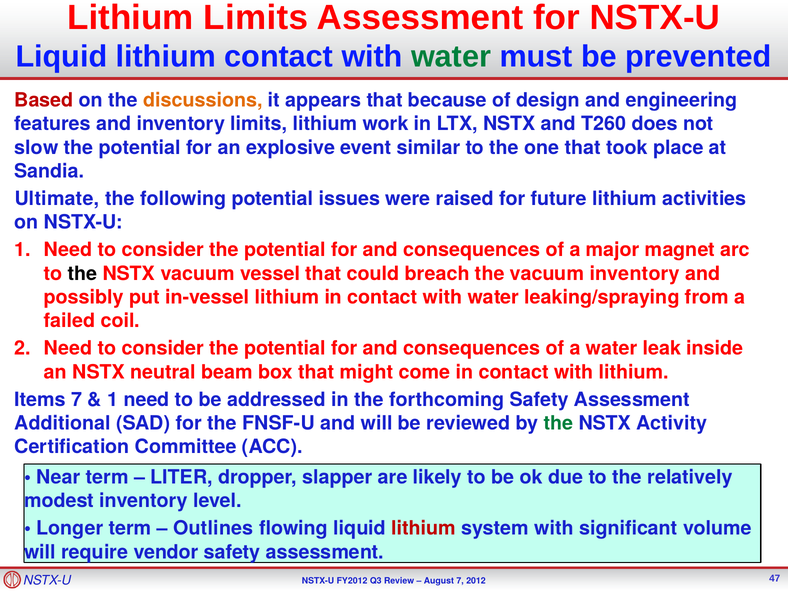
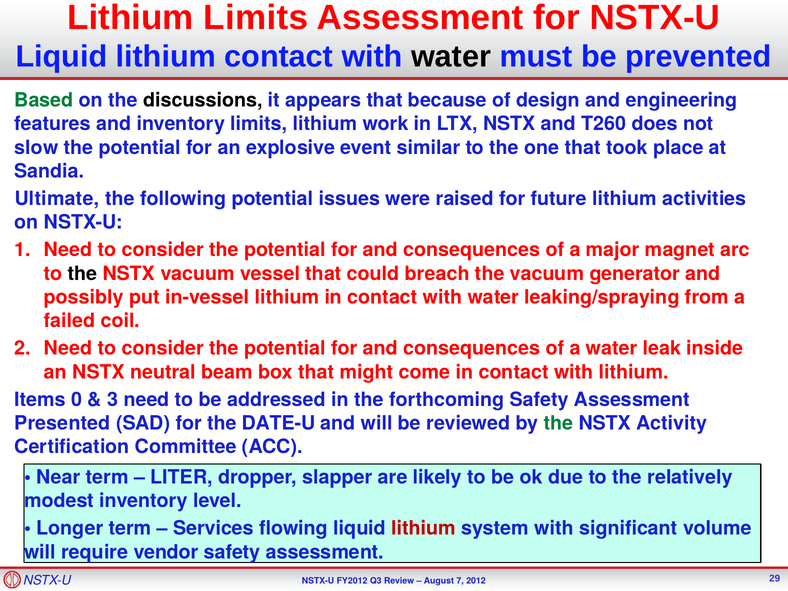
water at (451, 57) colour: green -> black
Based colour: red -> green
discussions colour: orange -> black
vacuum inventory: inventory -> generator
Items 7: 7 -> 0
1 at (113, 400): 1 -> 3
Additional: Additional -> Presented
FNSF-U: FNSF-U -> DATE-U
Outlines: Outlines -> Services
47: 47 -> 29
